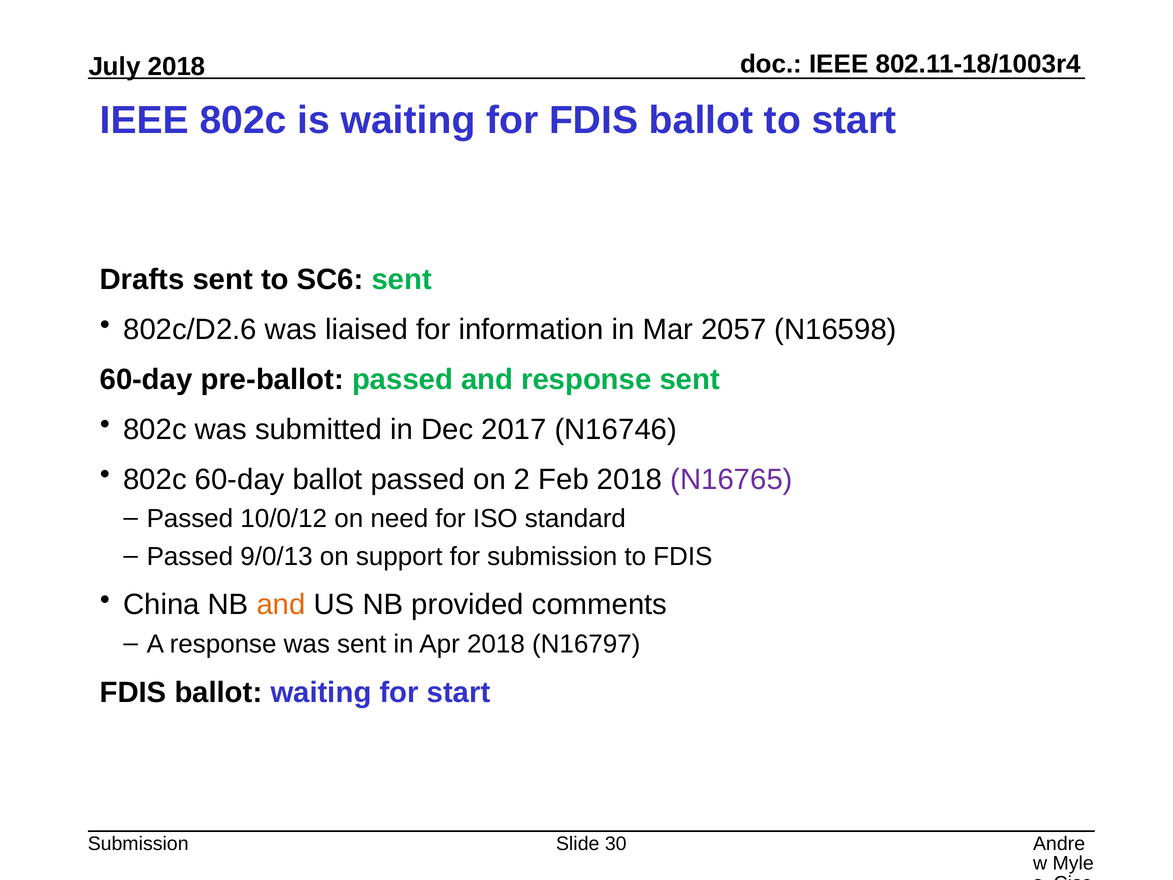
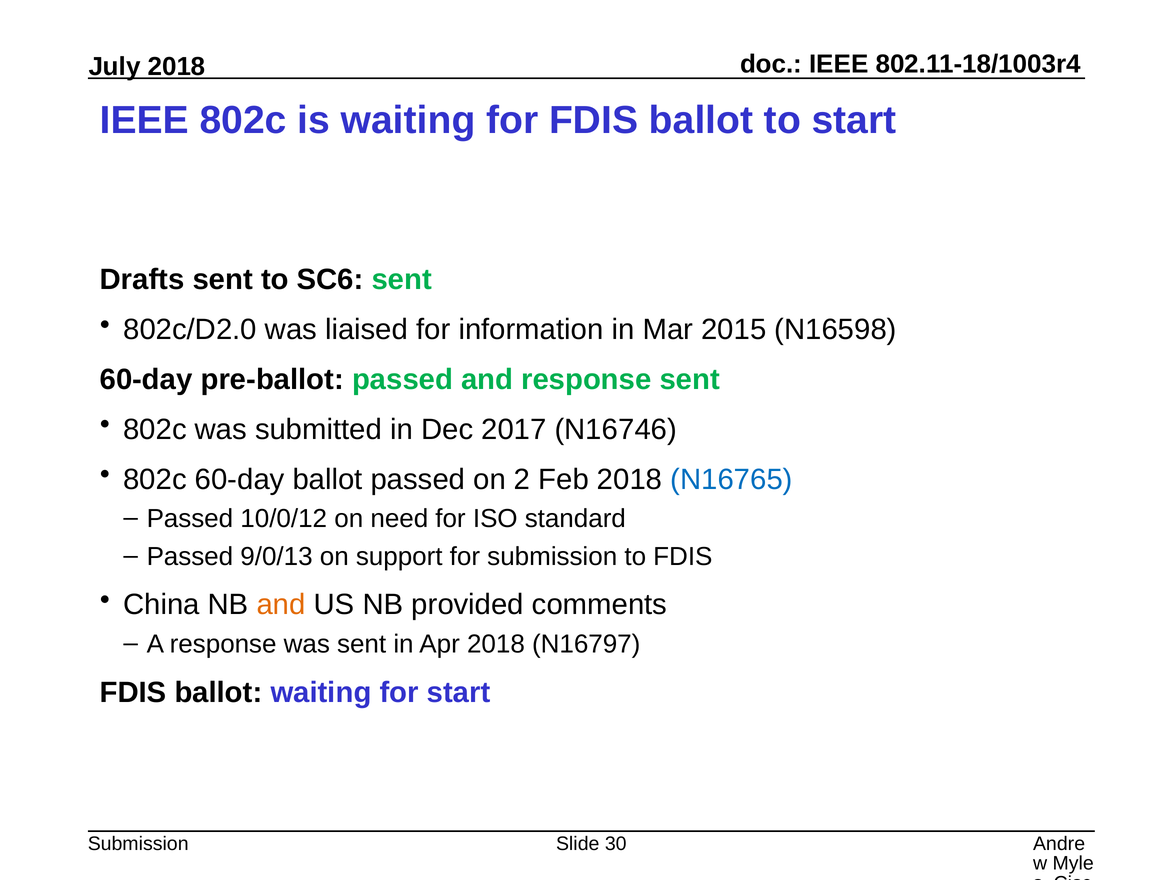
802c/D2.6: 802c/D2.6 -> 802c/D2.0
2057: 2057 -> 2015
N16765 colour: purple -> blue
